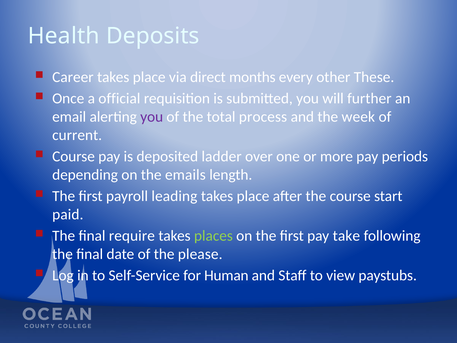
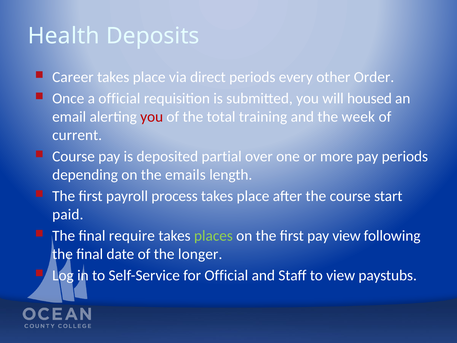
direct months: months -> periods
These: These -> Order
further: further -> housed
you at (152, 117) colour: purple -> red
process: process -> training
ladder: ladder -> partial
leading: leading -> process
pay take: take -> view
please: please -> longer
for Human: Human -> Official
